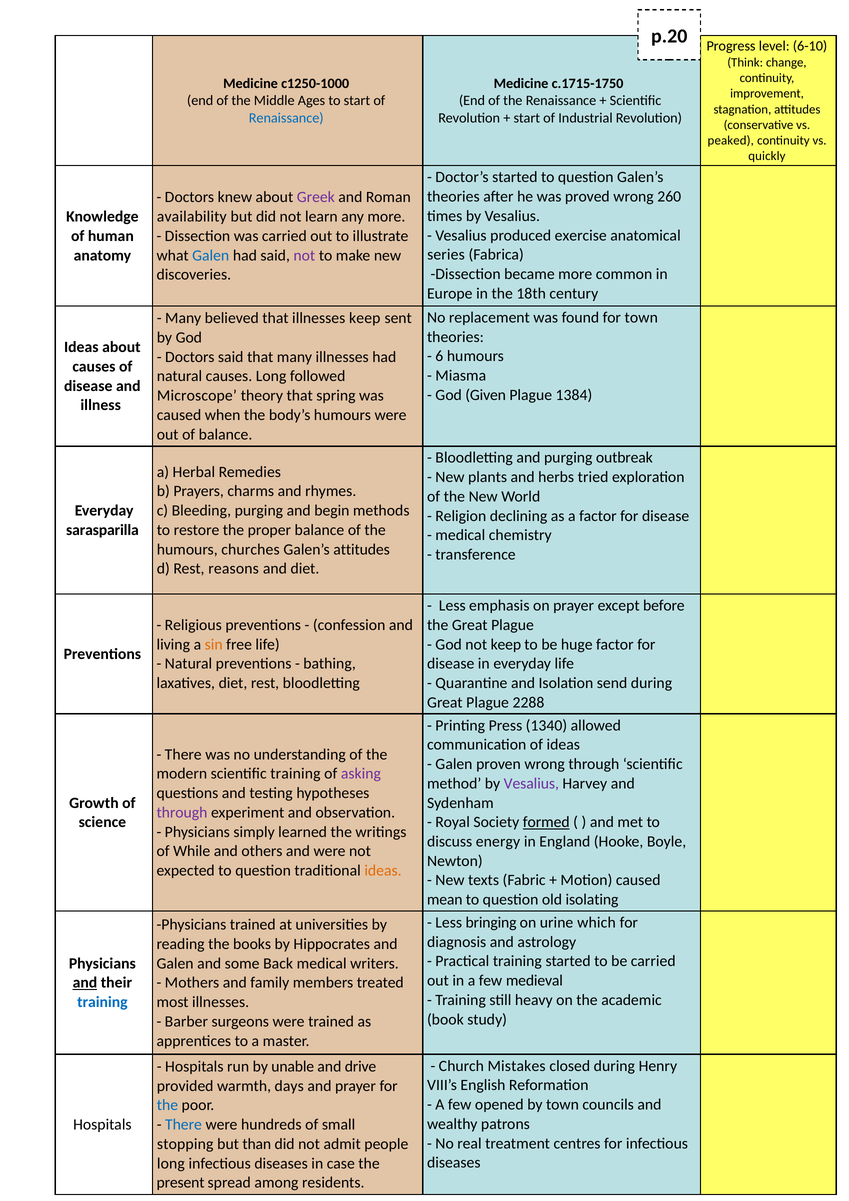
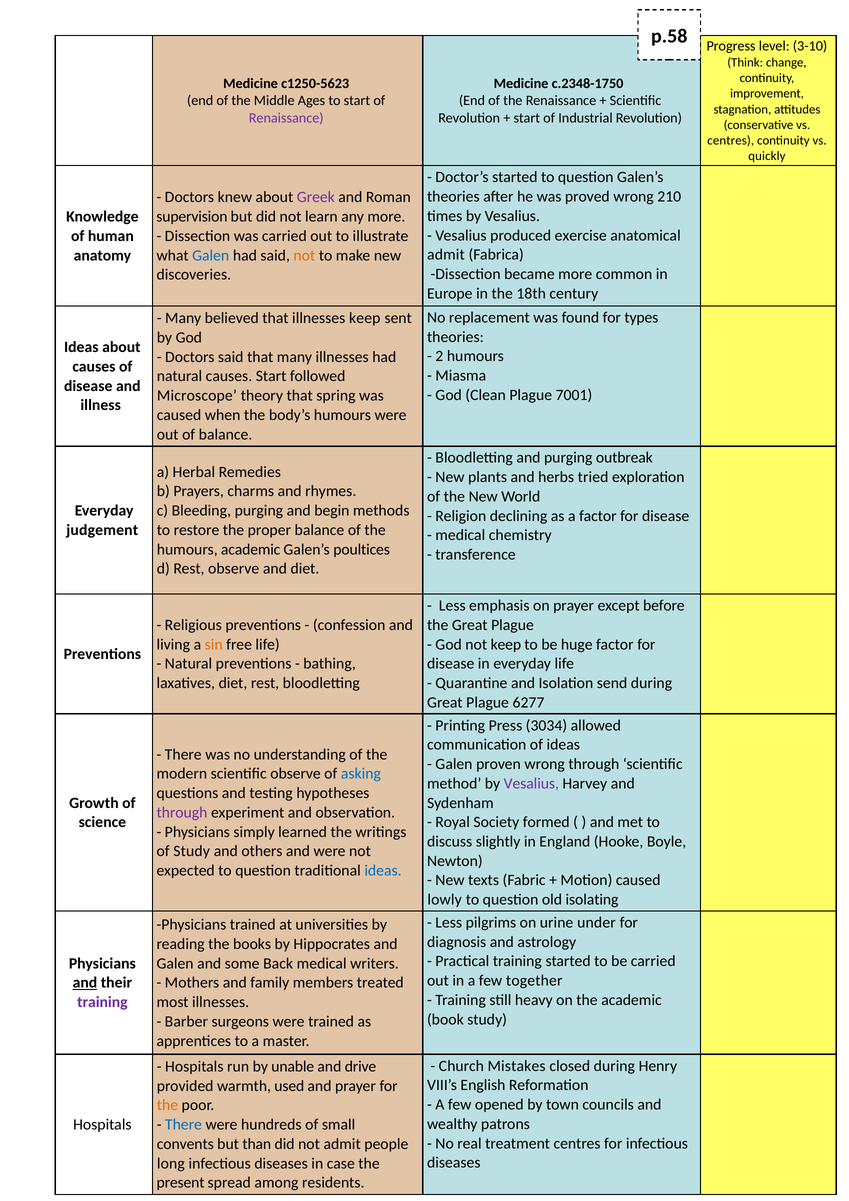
p.20: p.20 -> p.58
6-10: 6-10 -> 3-10
c1250-1000: c1250-1000 -> c1250-5623
c.1715-1750: c.1715-1750 -> c.2348-1750
Renaissance at (286, 118) colour: blue -> purple
peaked at (731, 140): peaked -> centres
260: 260 -> 210
availability: availability -> supervision
series at (446, 255): series -> admit
not at (304, 255) colour: purple -> orange
for town: town -> types
6: 6 -> 2
causes Long: Long -> Start
Given: Given -> Clean
1384: 1384 -> 7001
sarasparilla: sarasparilla -> judgement
humours churches: churches -> academic
Galen’s attitudes: attitudes -> poultices
Rest reasons: reasons -> observe
2288: 2288 -> 6277
1340: 1340 -> 3034
scientific training: training -> observe
asking colour: purple -> blue
formed underline: present -> none
energy: energy -> slightly
of While: While -> Study
ideas at (383, 870) colour: orange -> blue
mean: mean -> lowly
bringing: bringing -> pilgrims
which: which -> under
medieval: medieval -> together
training at (102, 1002) colour: blue -> purple
days: days -> used
the at (167, 1105) colour: blue -> orange
stopping: stopping -> convents
